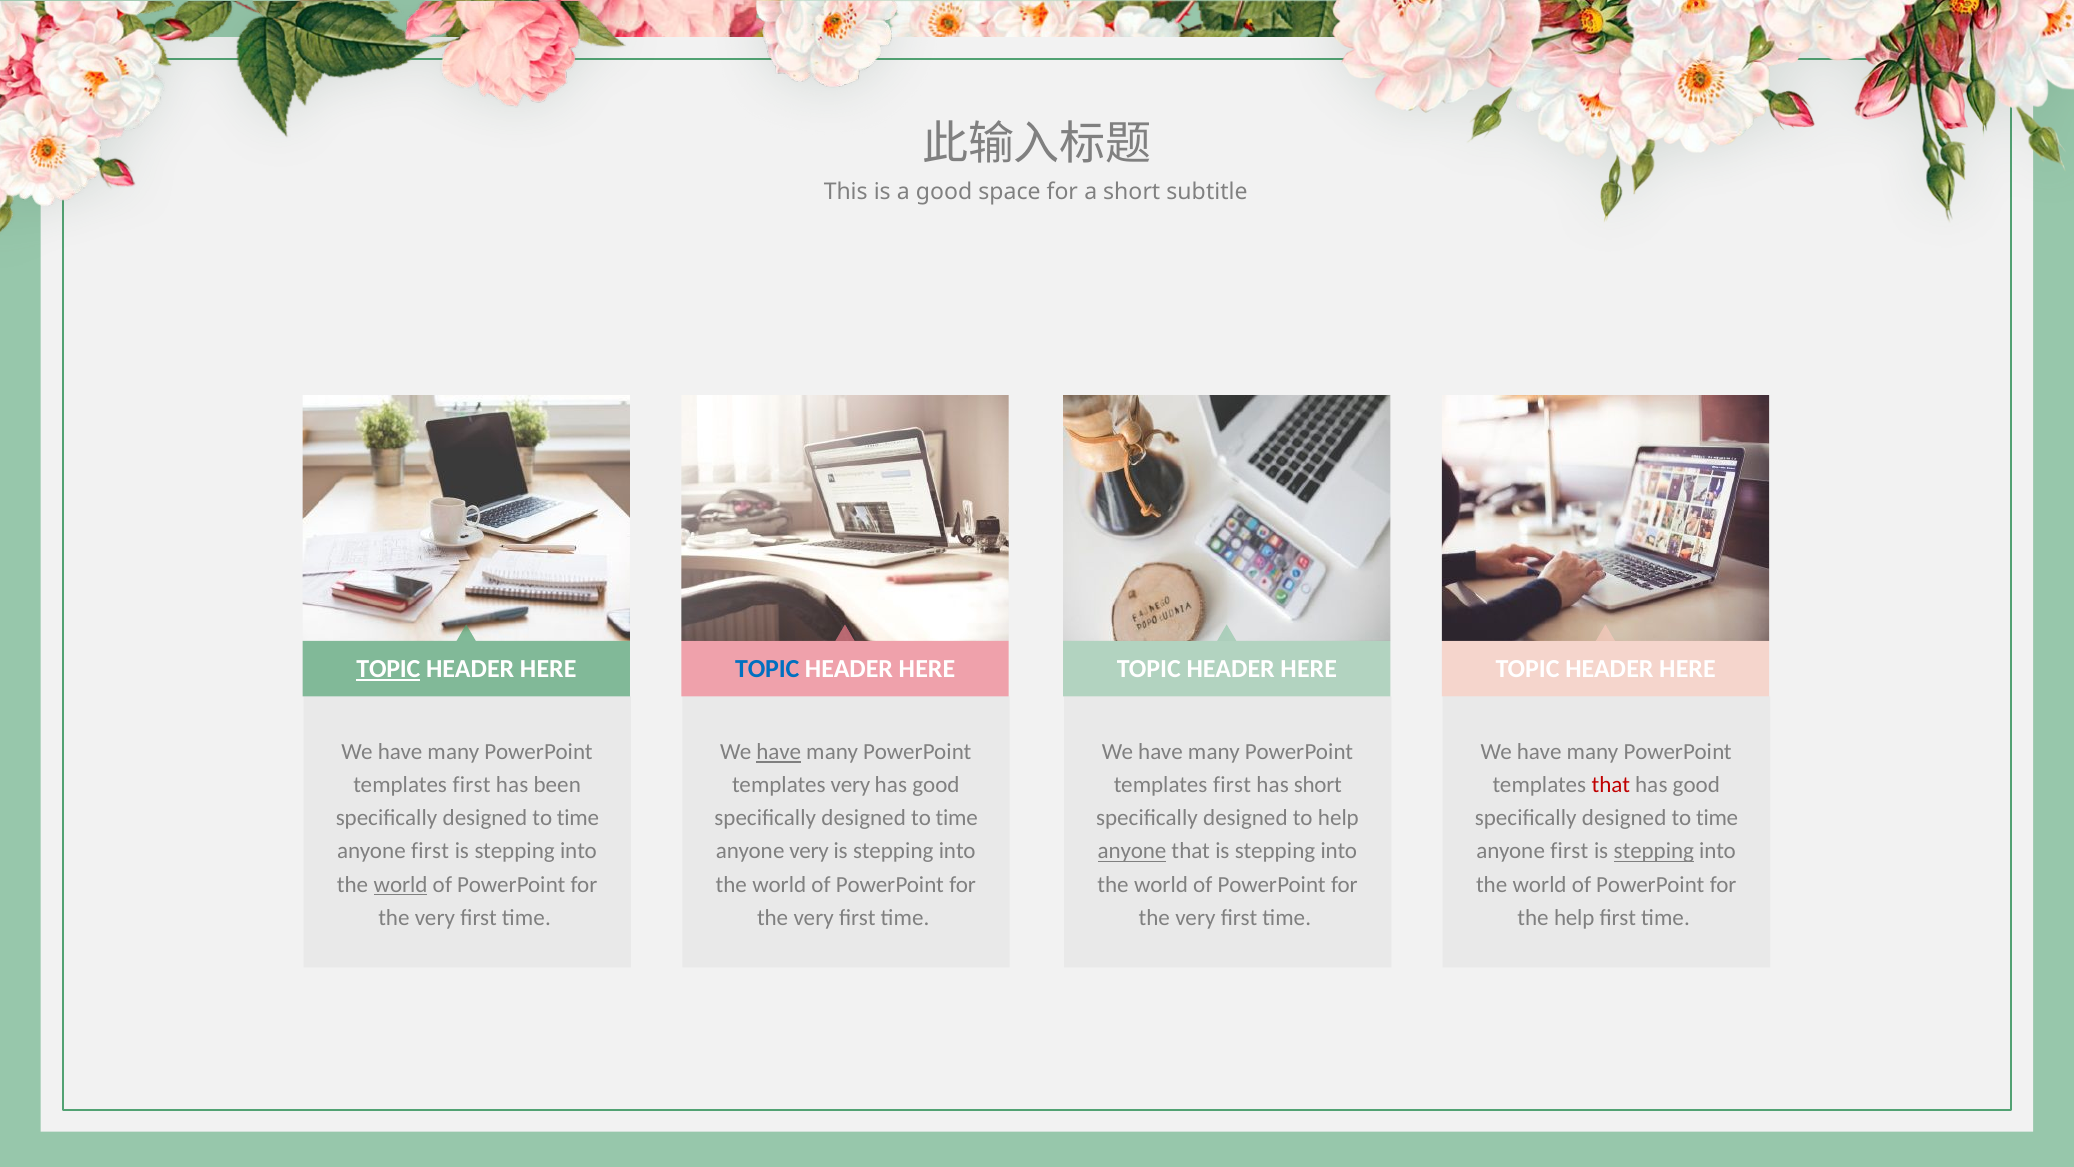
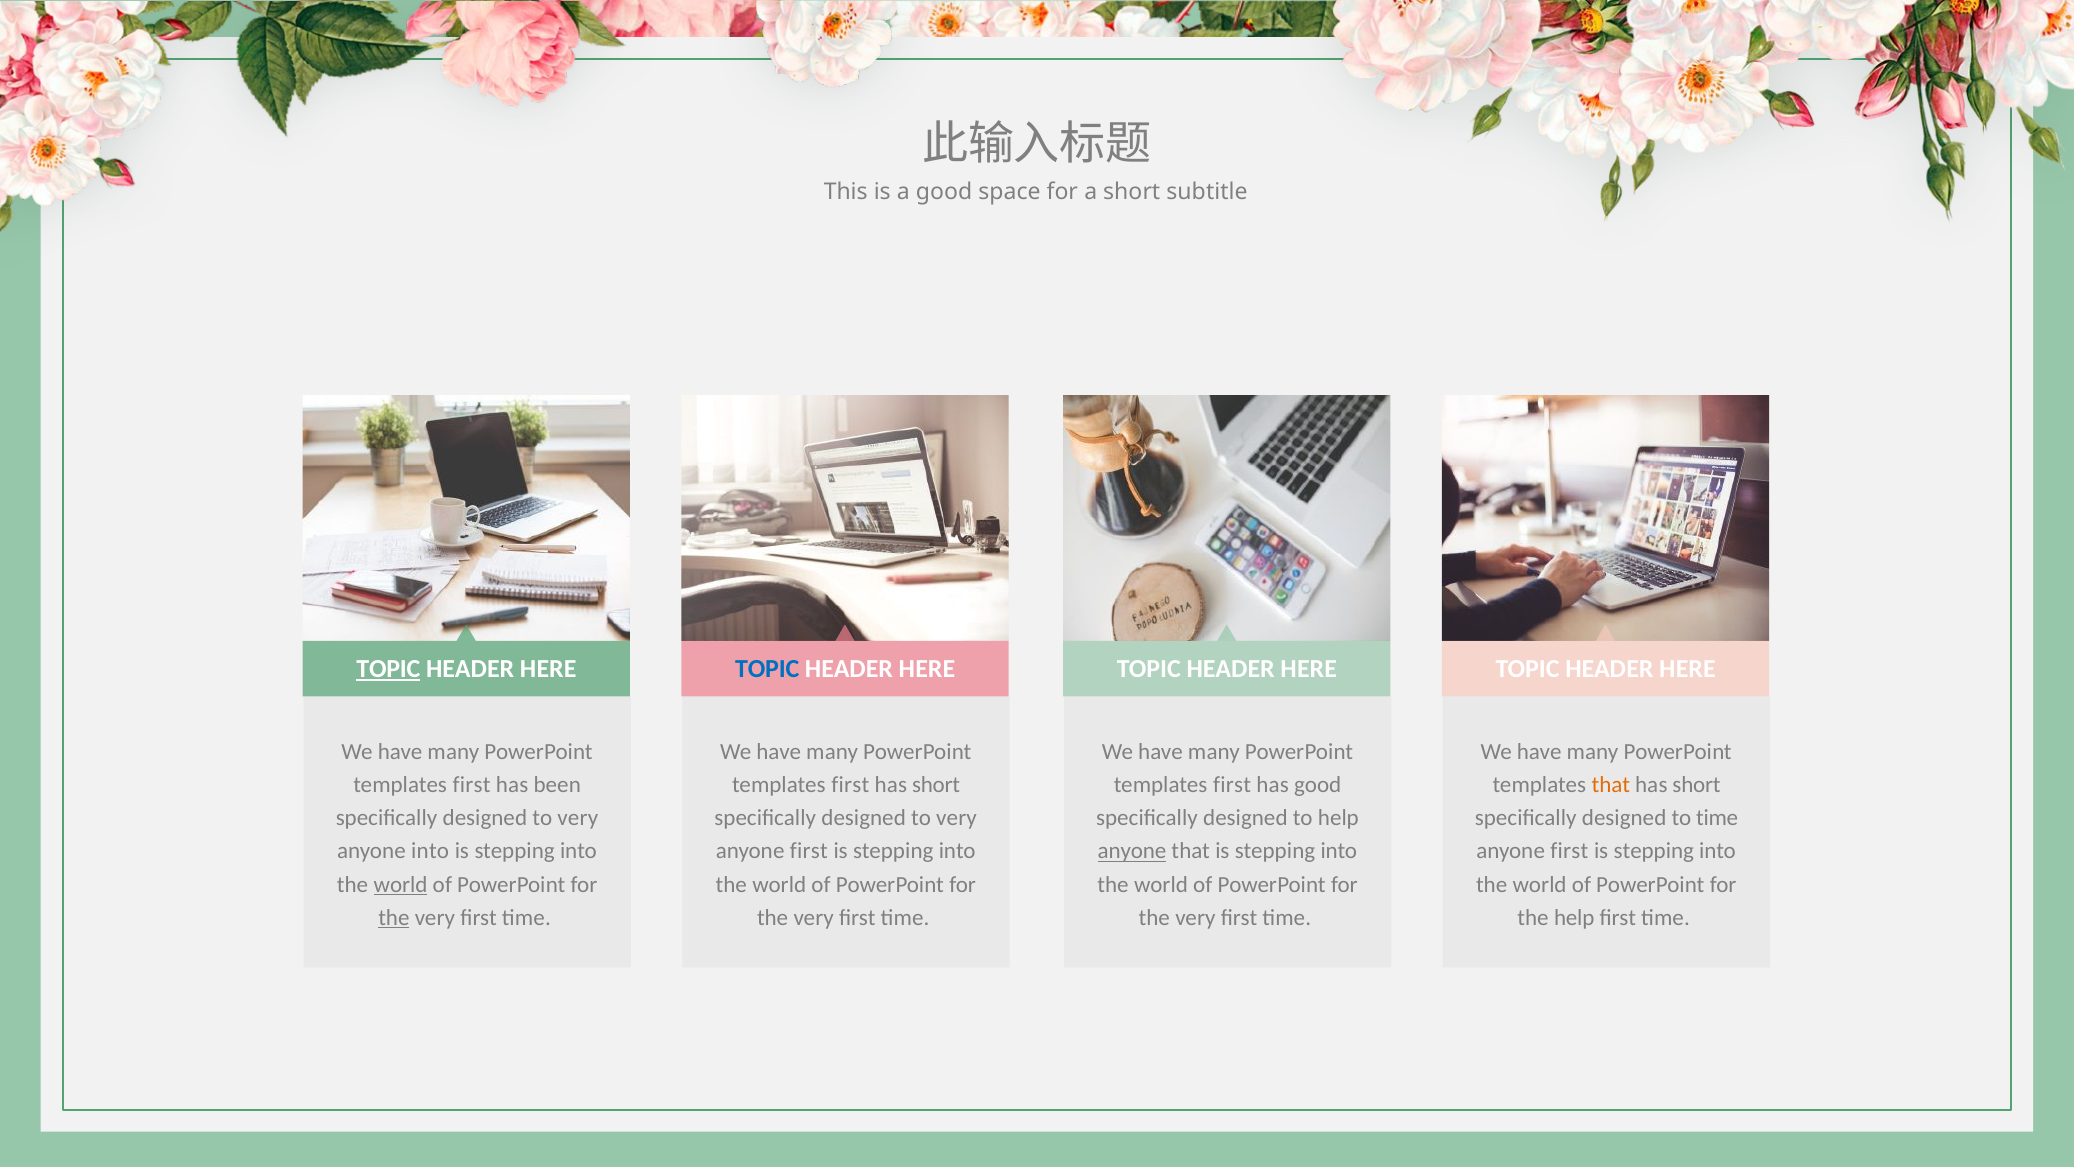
have at (779, 752) underline: present -> none
very at (850, 785): very -> first
good at (936, 785): good -> short
has short: short -> good
that at (1611, 785) colour: red -> orange
good at (1696, 785): good -> short
time at (578, 818): time -> very
time at (957, 818): time -> very
first at (430, 851): first -> into
very at (809, 851): very -> first
stepping at (1654, 851) underline: present -> none
the at (394, 917) underline: none -> present
